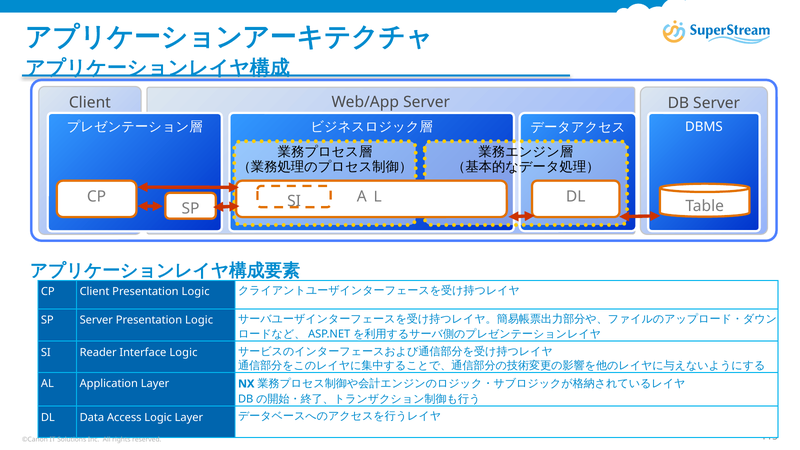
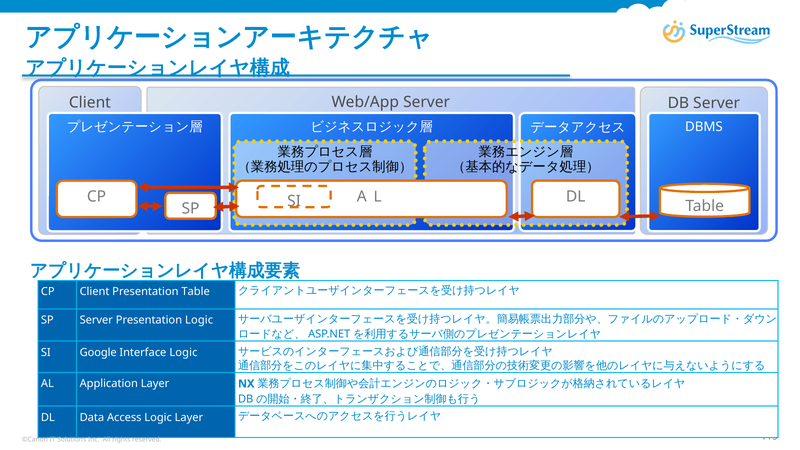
Client Presentation Logic: Logic -> Table
Reader: Reader -> Google
